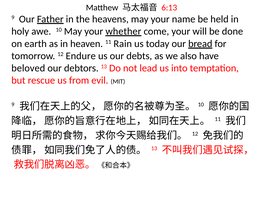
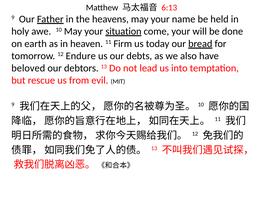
whether: whether -> situation
Rain: Rain -> Firm
